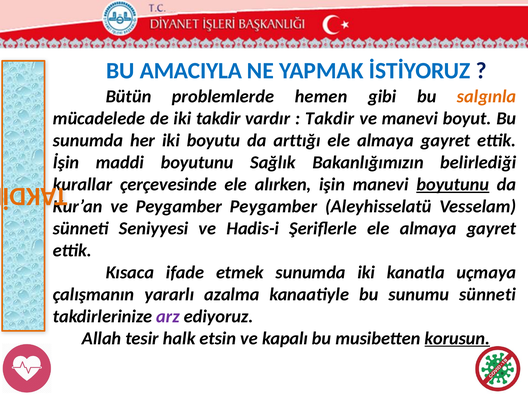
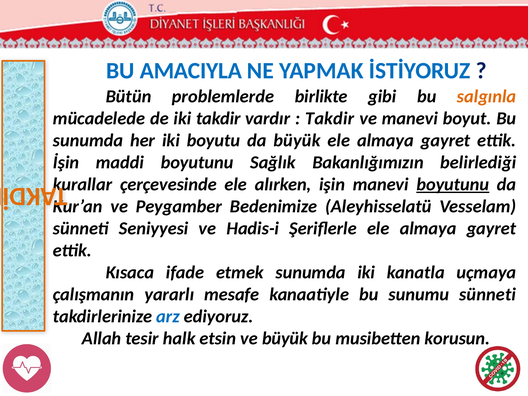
hemen: hemen -> birlikte
da arttığı: arttığı -> büyük
Peygamber Peygamber: Peygamber -> Bedenimize
azalma: azalma -> mesafe
arz colour: purple -> blue
ve kapalı: kapalı -> büyük
korusun underline: present -> none
